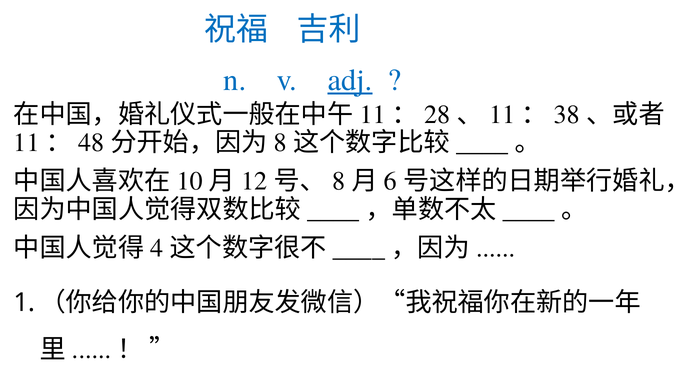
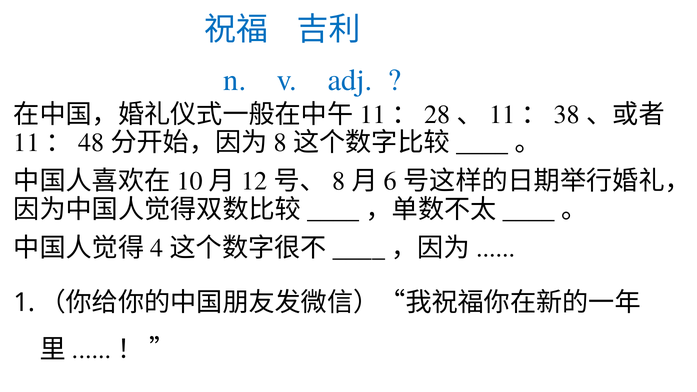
adj underline: present -> none
